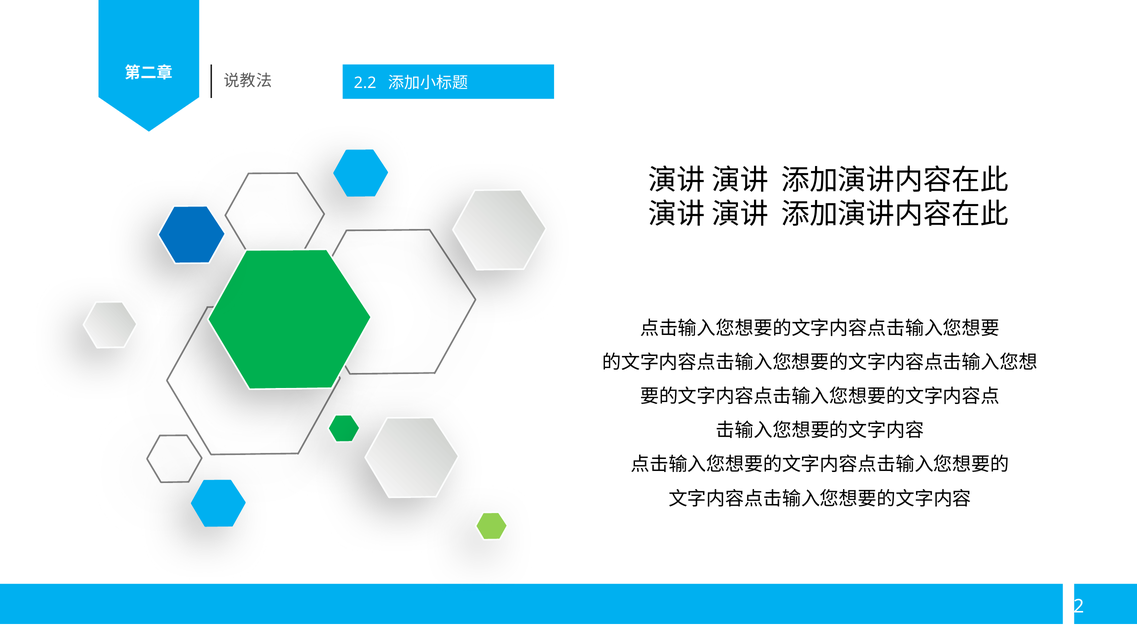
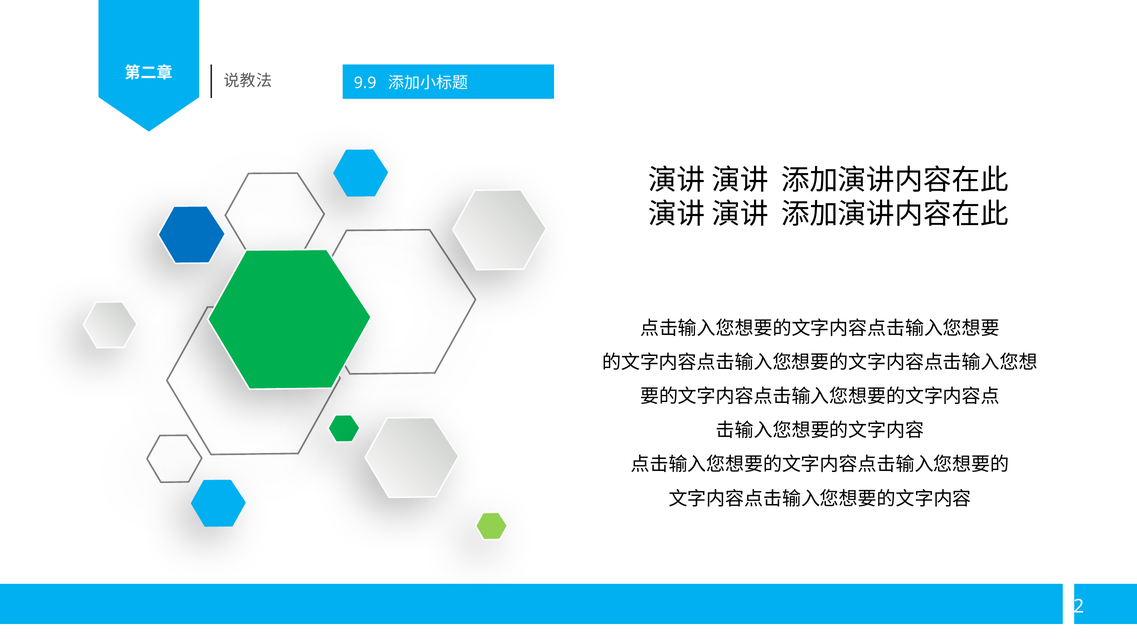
2.2: 2.2 -> 9.9
